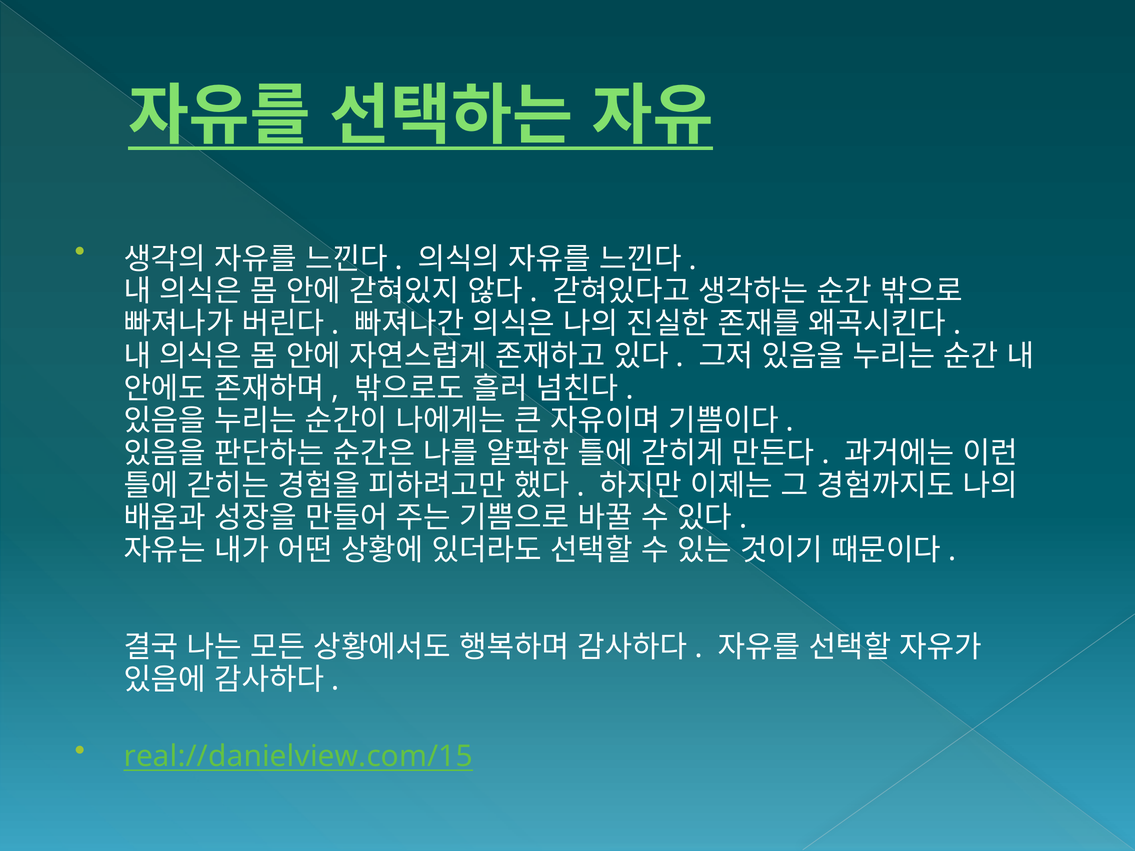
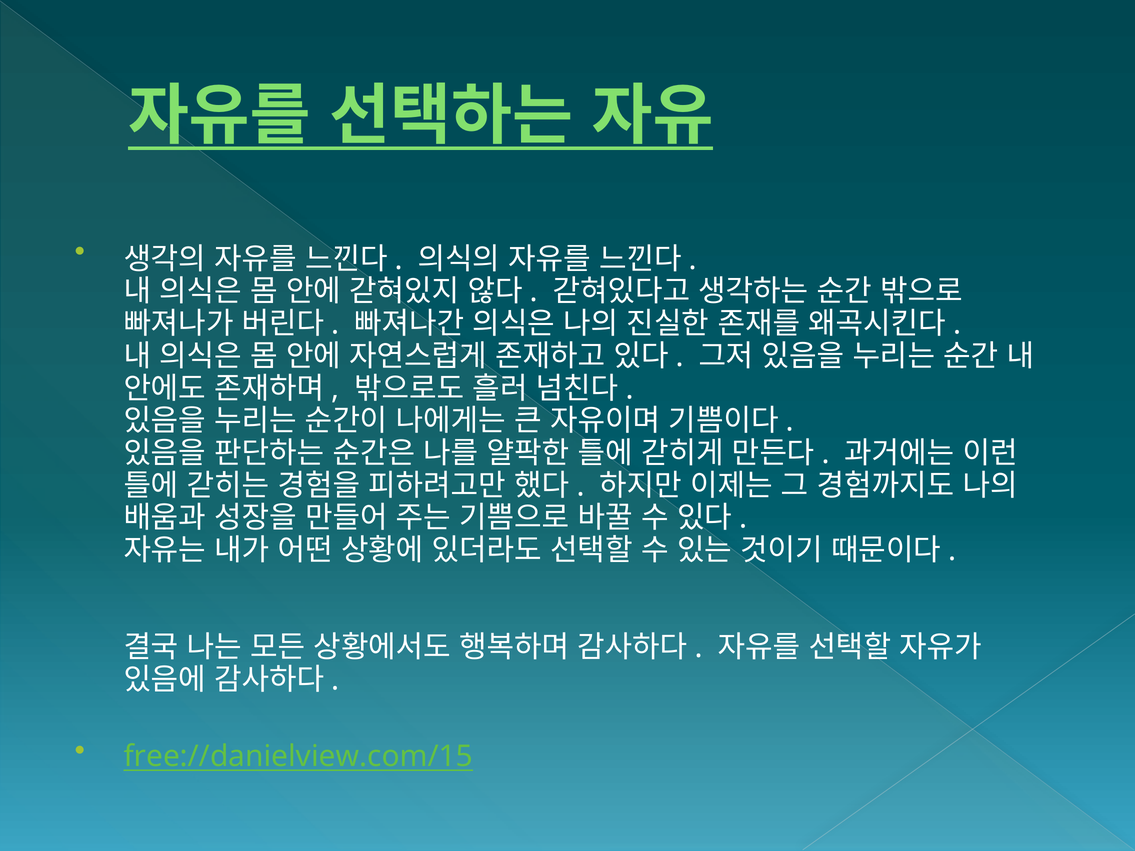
real://danielview.com/15: real://danielview.com/15 -> free://danielview.com/15
